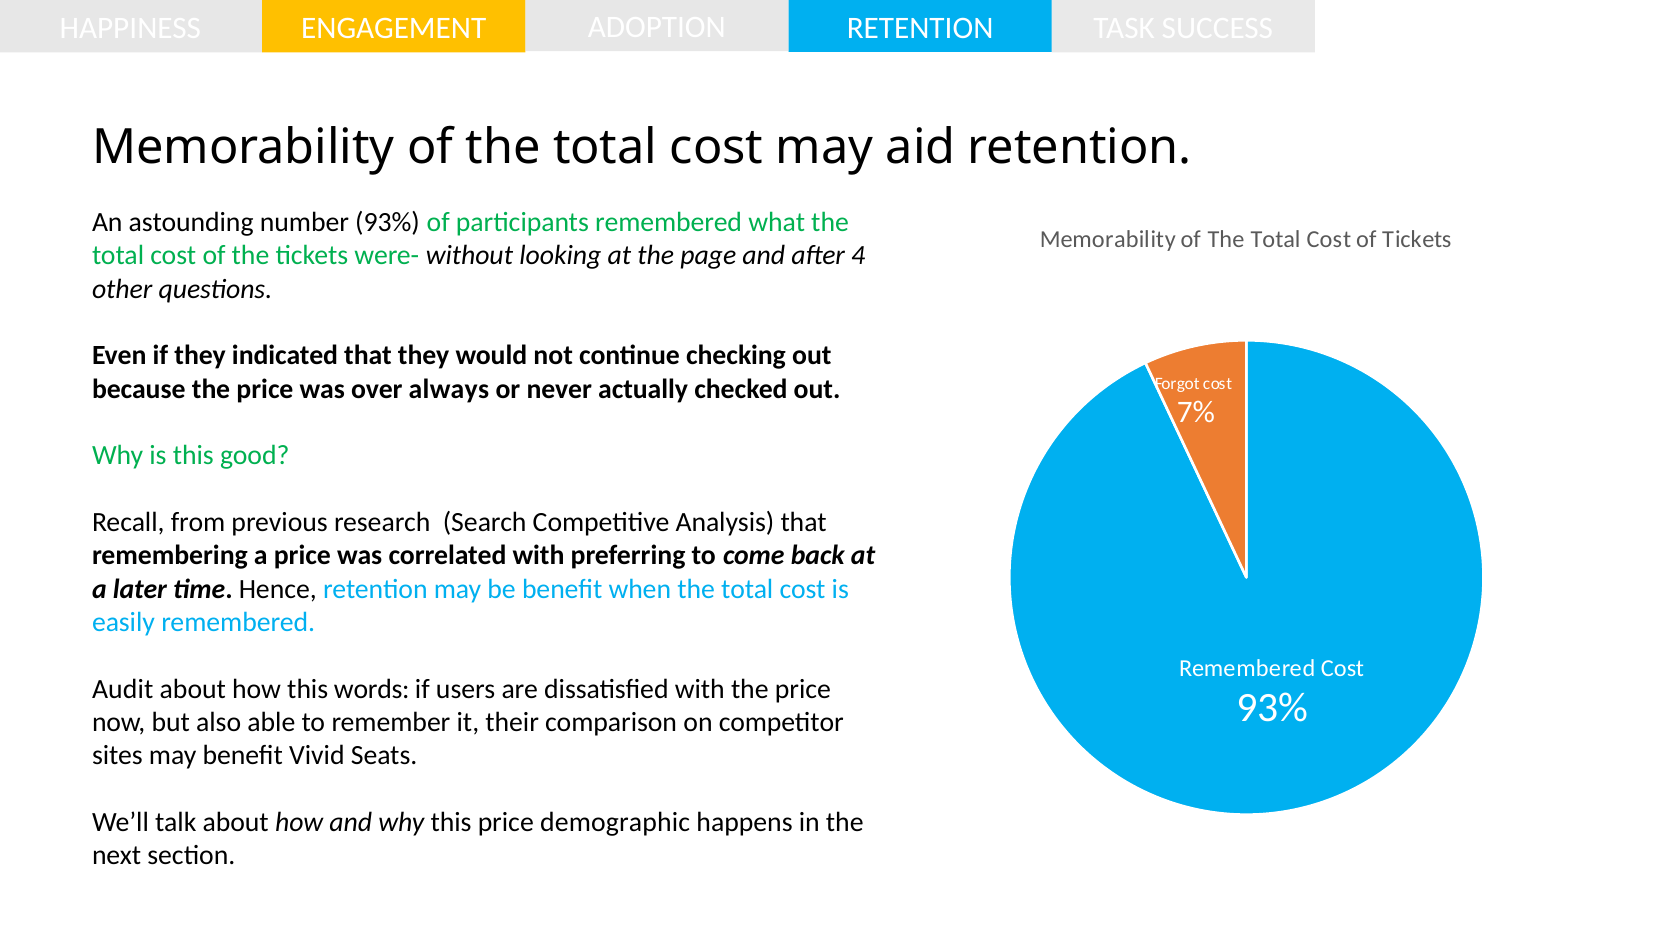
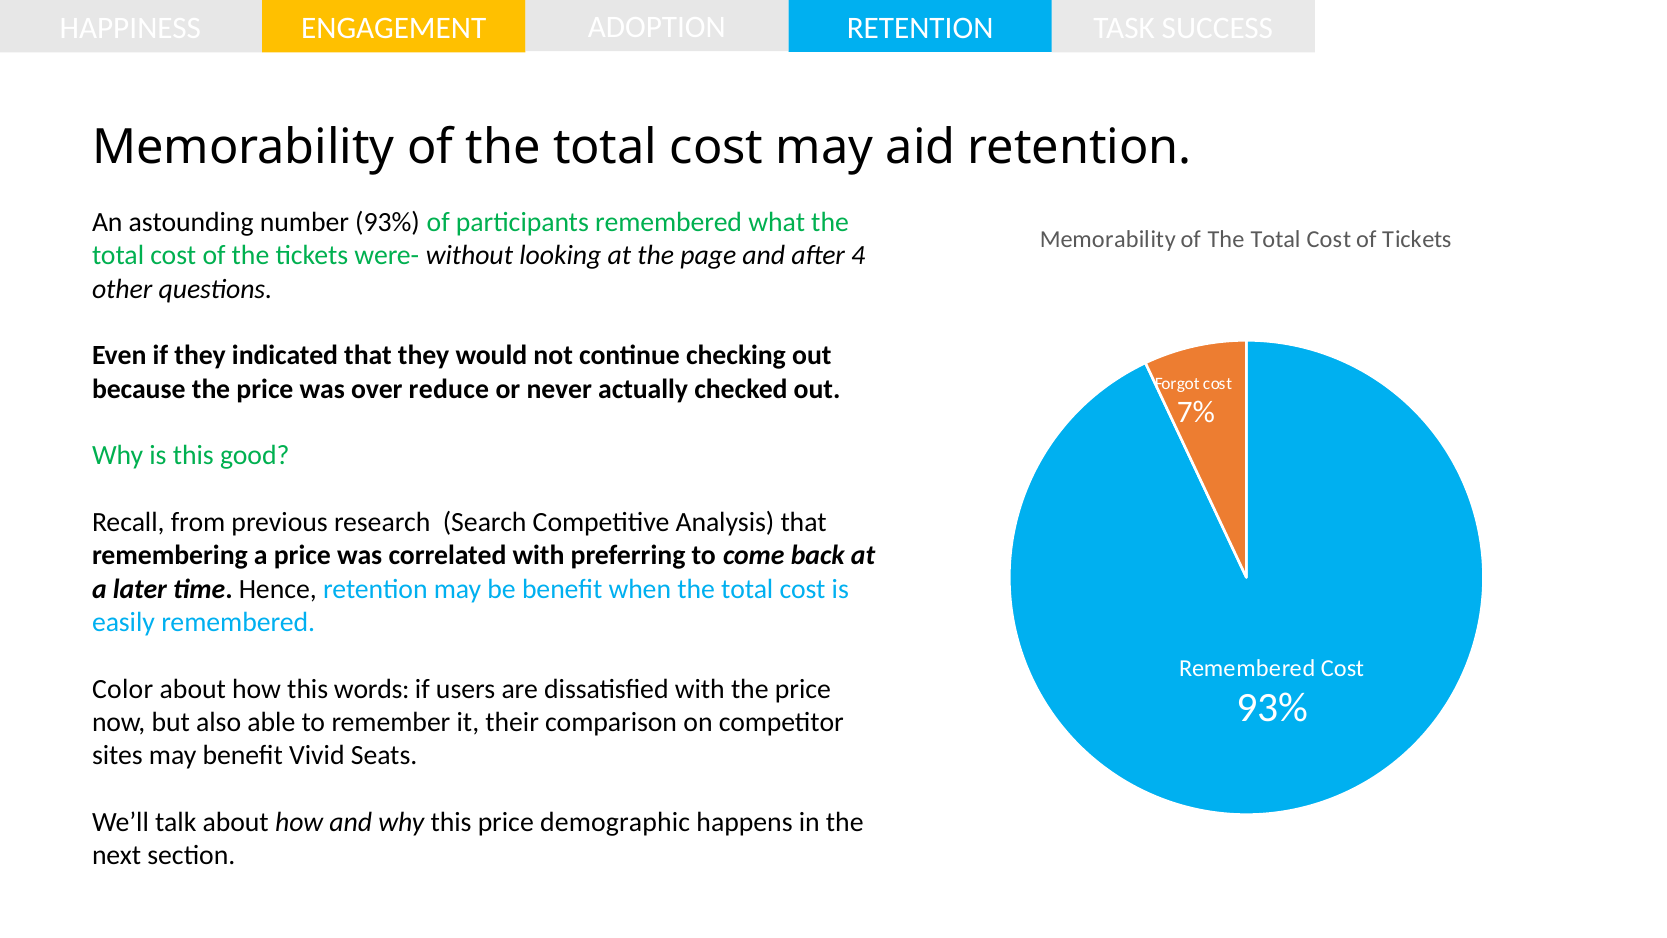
always: always -> reduce
Audit: Audit -> Color
